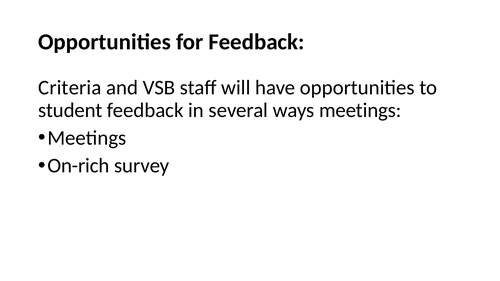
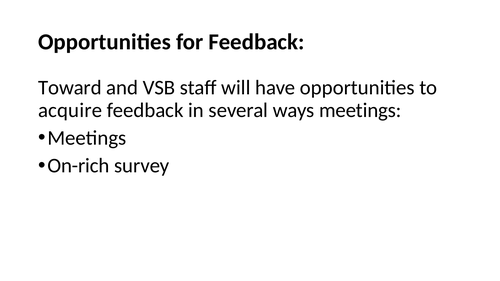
Criteria: Criteria -> Toward
student: student -> acquire
